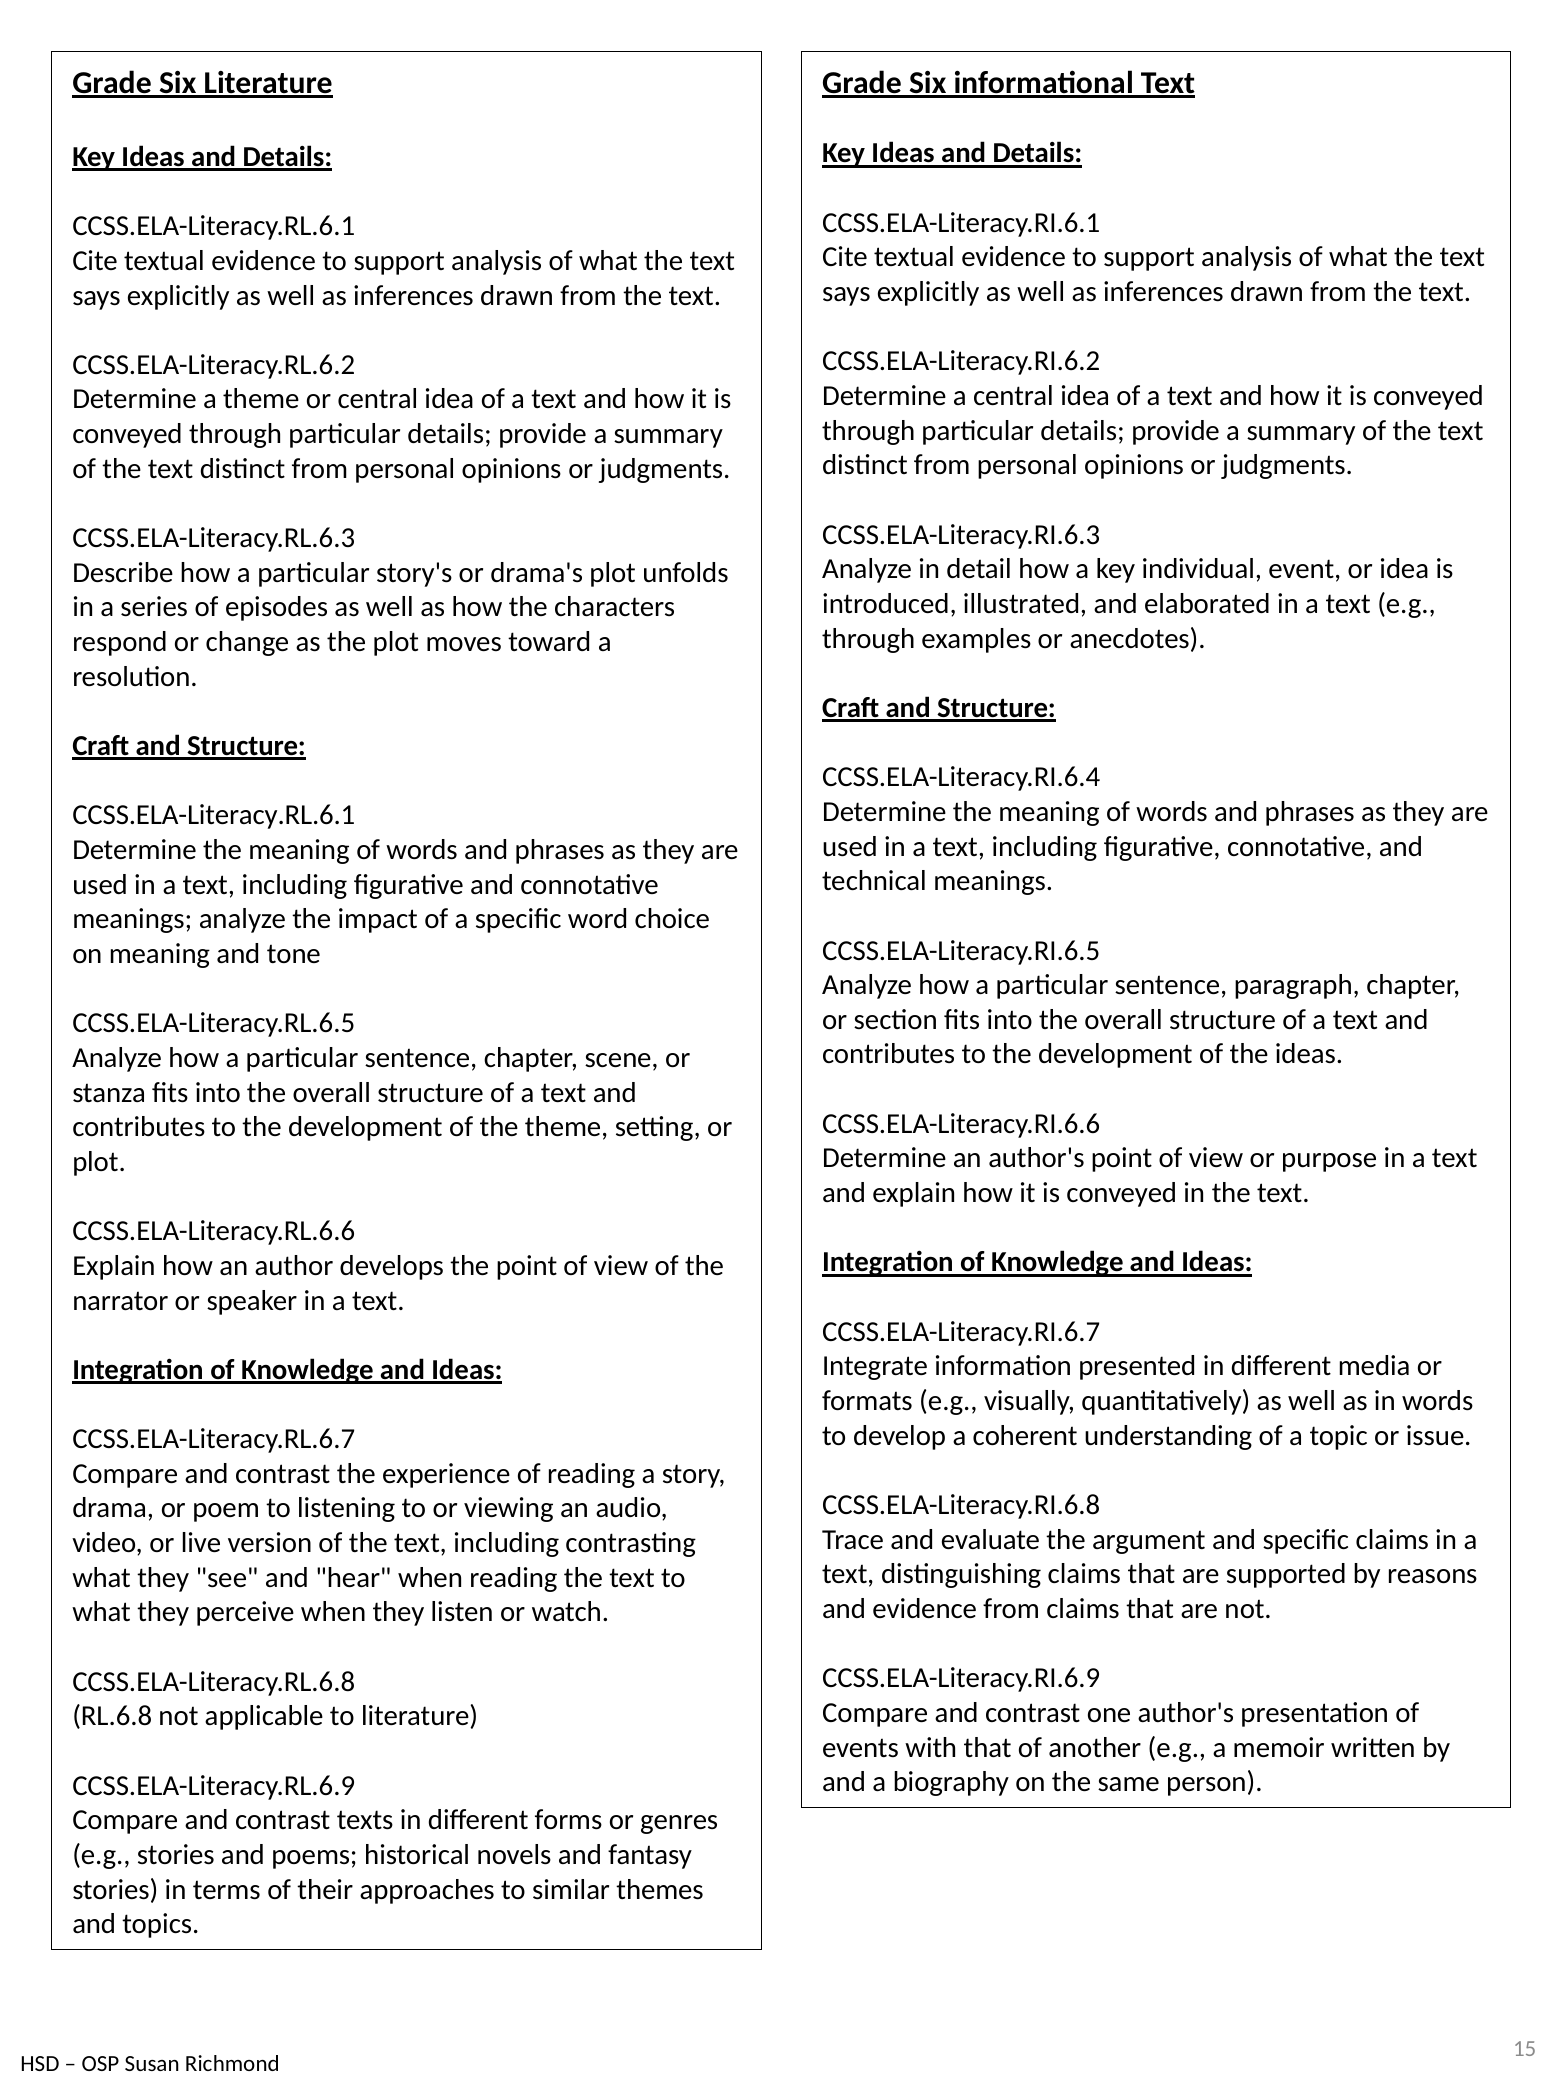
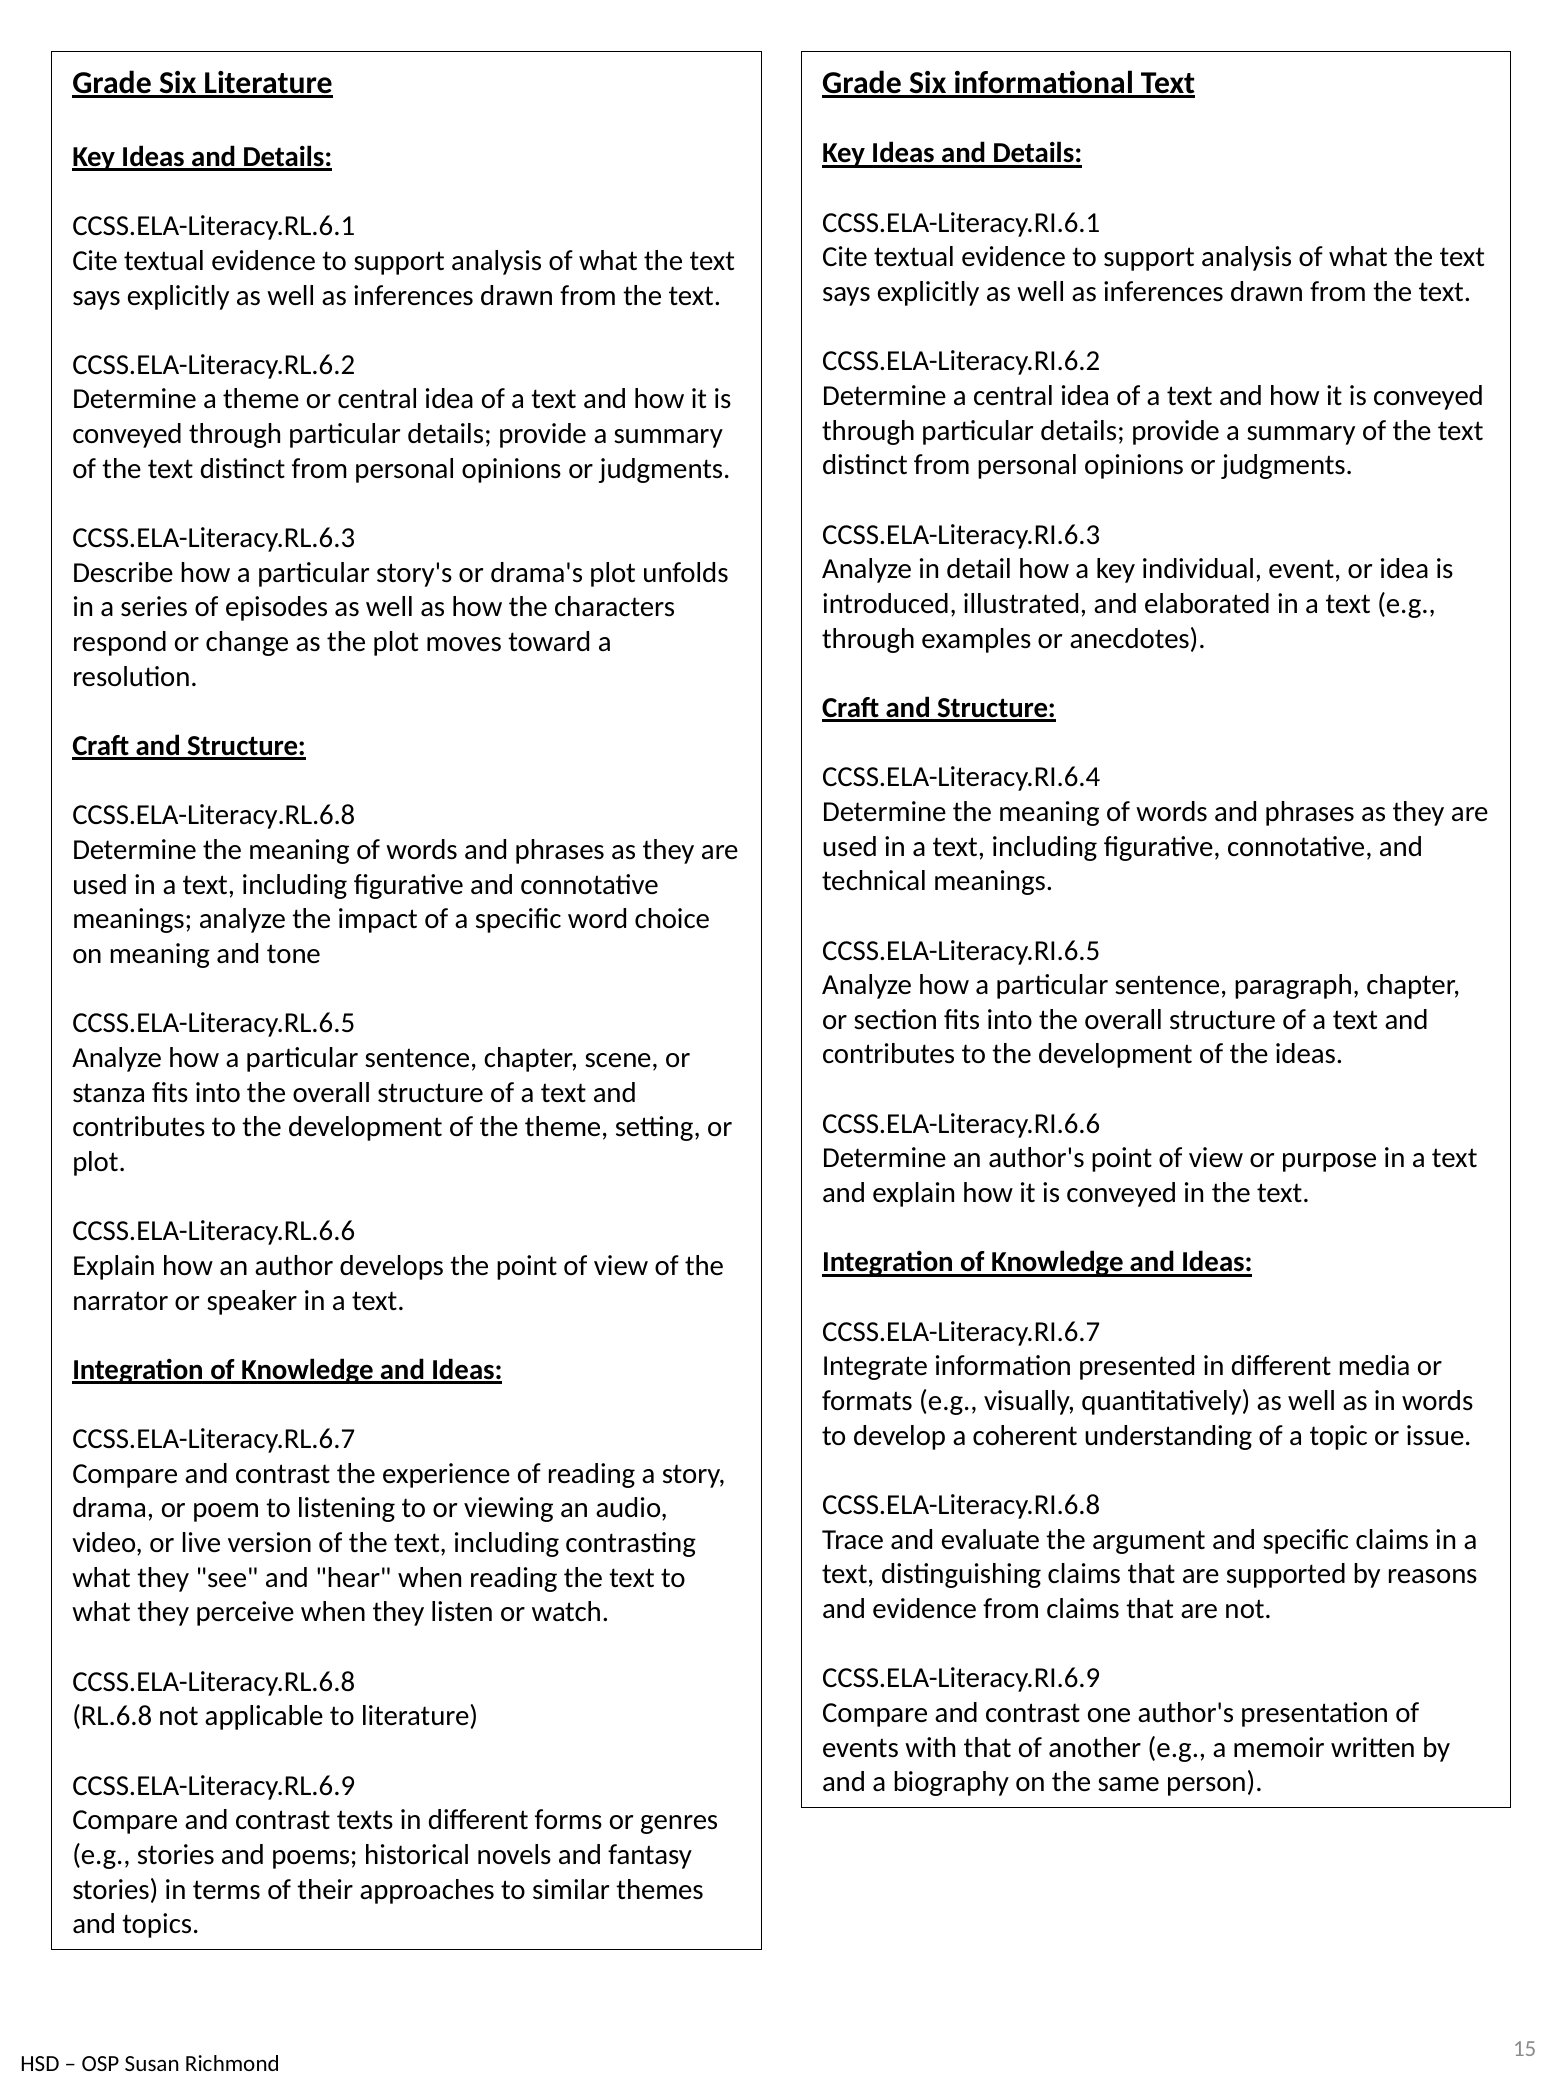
CCSS.ELA-Literacy.RL.6.1 at (214, 815): CCSS.ELA-Literacy.RL.6.1 -> CCSS.ELA-Literacy.RL.6.8
